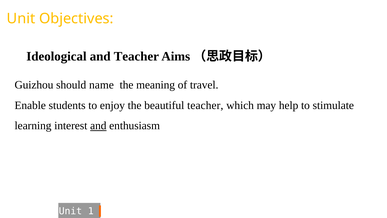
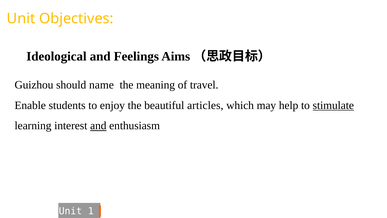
and Teacher: Teacher -> Feelings
beautiful teacher: teacher -> articles
stimulate underline: none -> present
